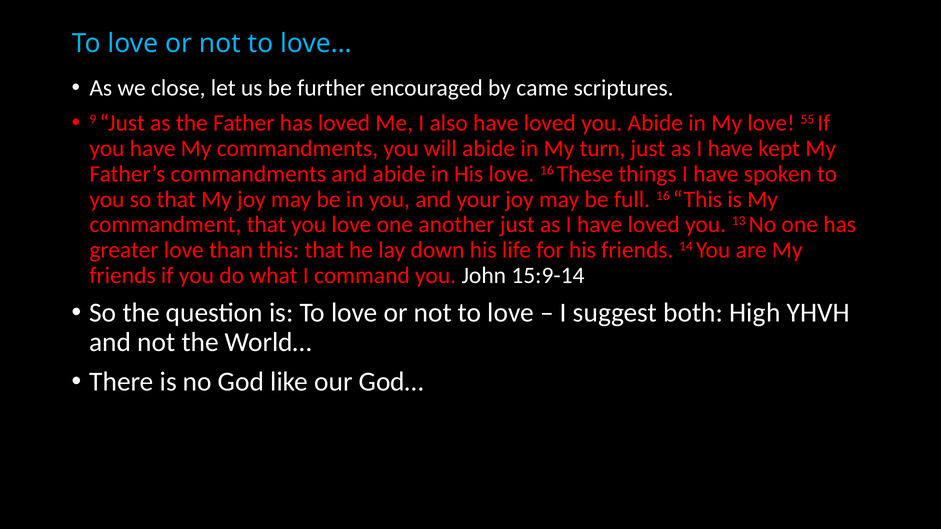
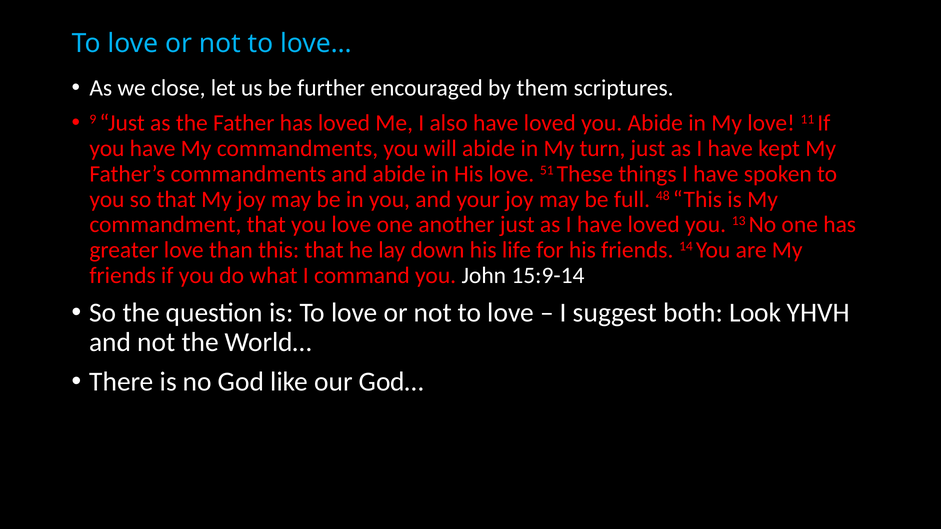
came: came -> them
55: 55 -> 11
love 16: 16 -> 51
full 16: 16 -> 48
High: High -> Look
